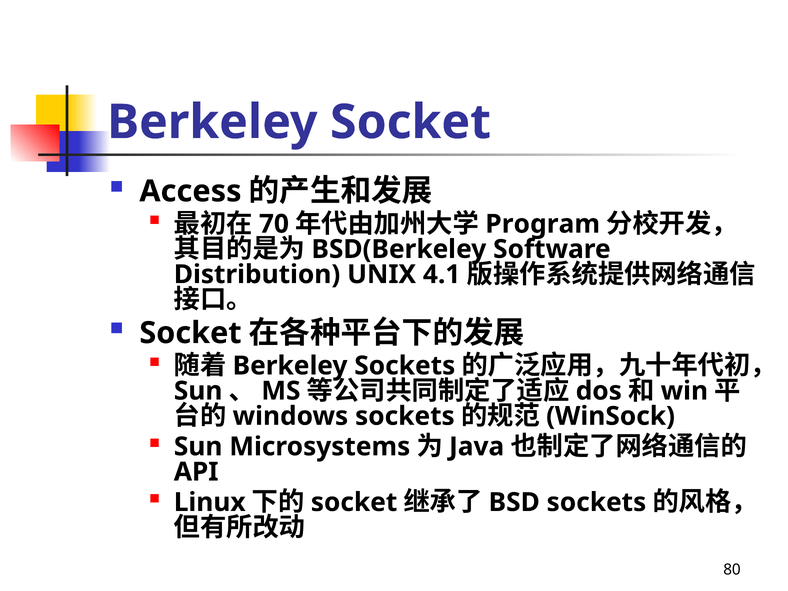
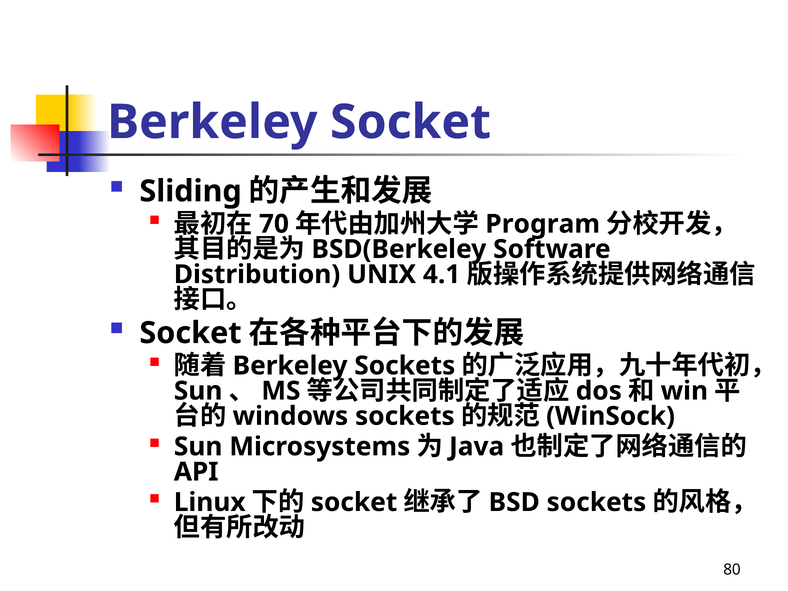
Access: Access -> Sliding
